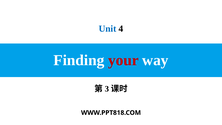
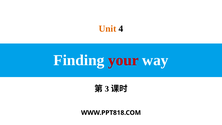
Unit colour: blue -> orange
